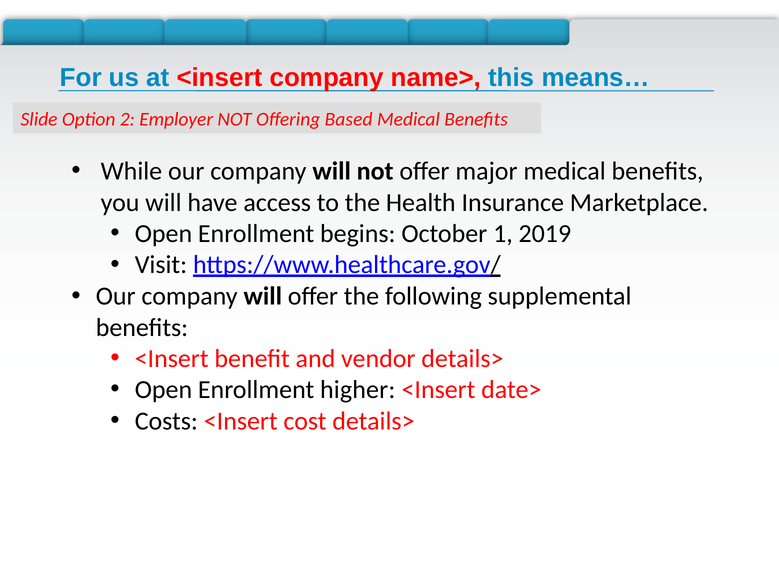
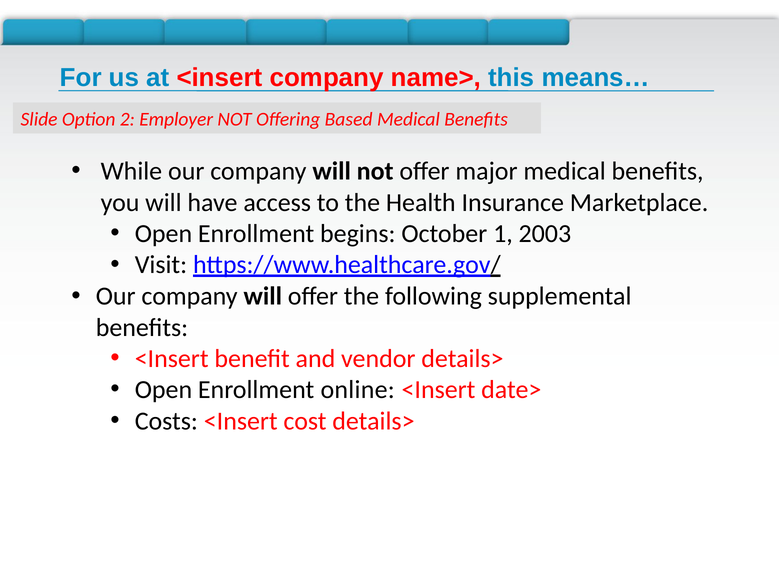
2019: 2019 -> 2003
higher: higher -> online
